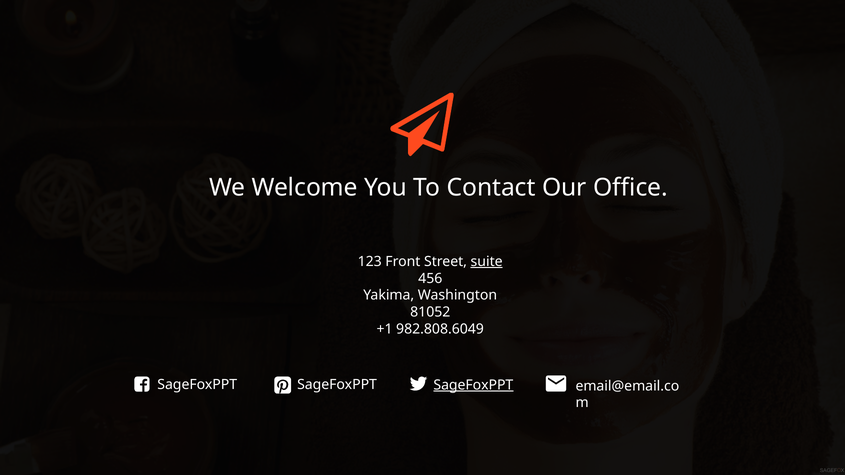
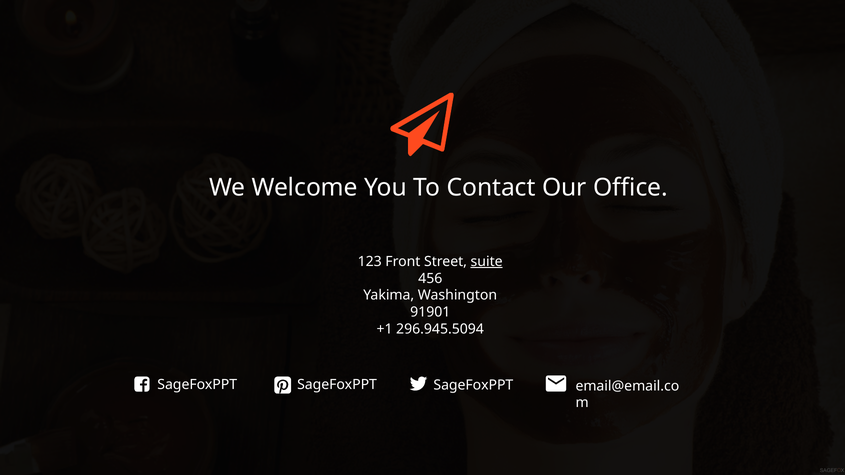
81052: 81052 -> 91901
982.808.6049: 982.808.6049 -> 296.945.5094
SageFoxPPT at (473, 385) underline: present -> none
